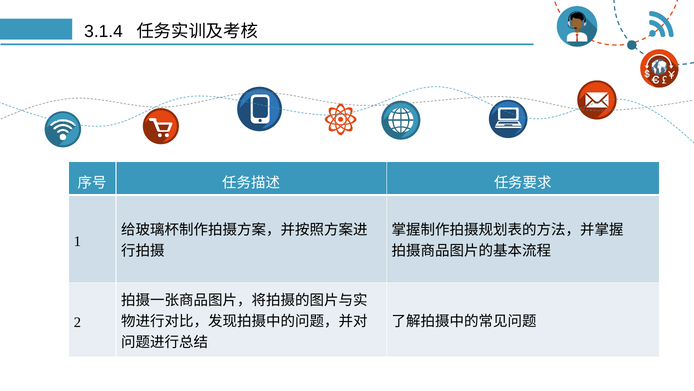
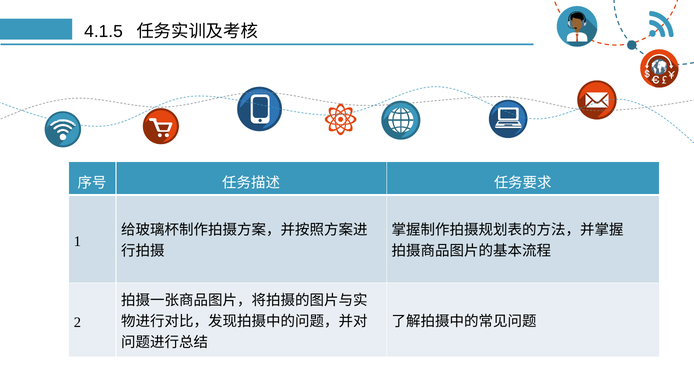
3.1.4: 3.1.4 -> 4.1.5
